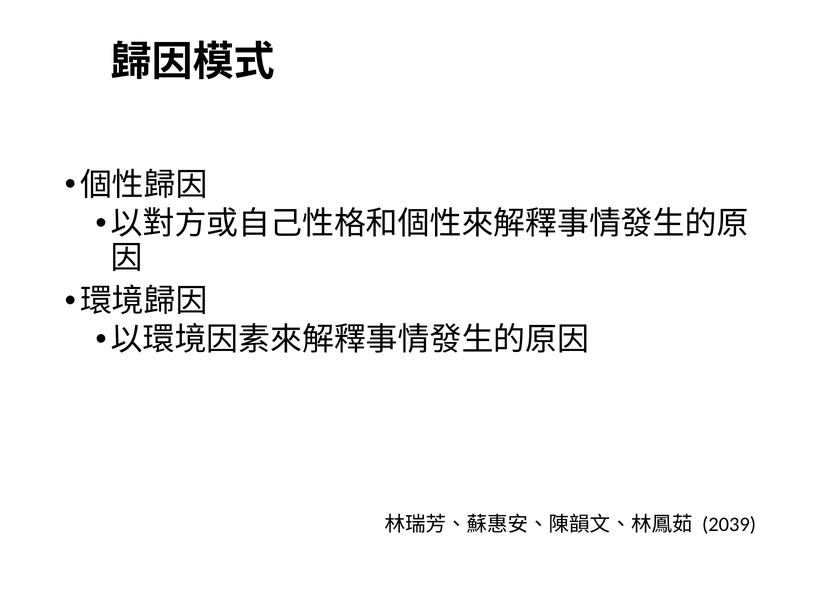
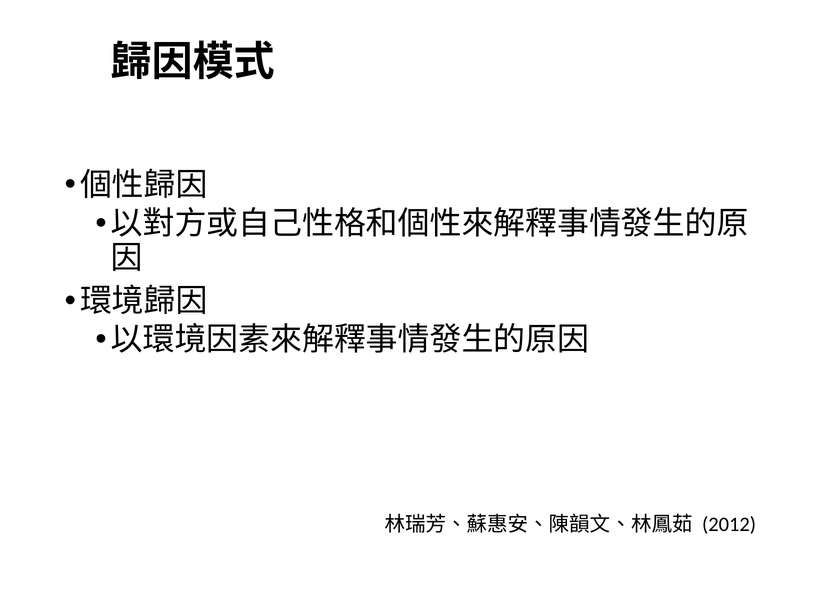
2039: 2039 -> 2012
